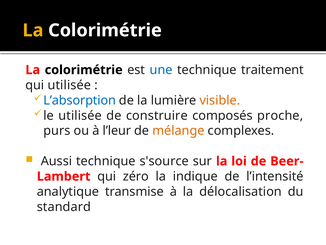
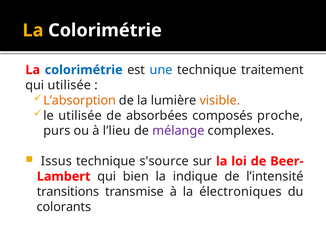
colorimétrie at (84, 70) colour: black -> blue
L’absorption colour: blue -> orange
construire: construire -> absorbées
l’leur: l’leur -> l’lieu
mélange colour: orange -> purple
Aussi: Aussi -> Issus
zéro: zéro -> bien
analytique: analytique -> transitions
délocalisation: délocalisation -> électroniques
standard: standard -> colorants
